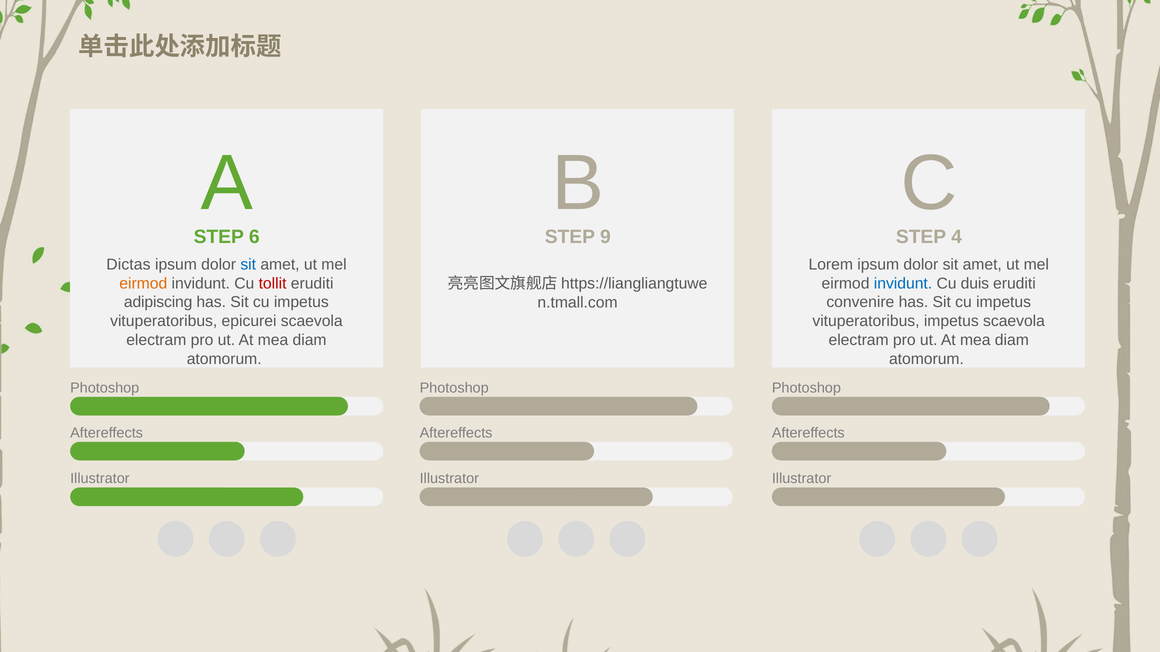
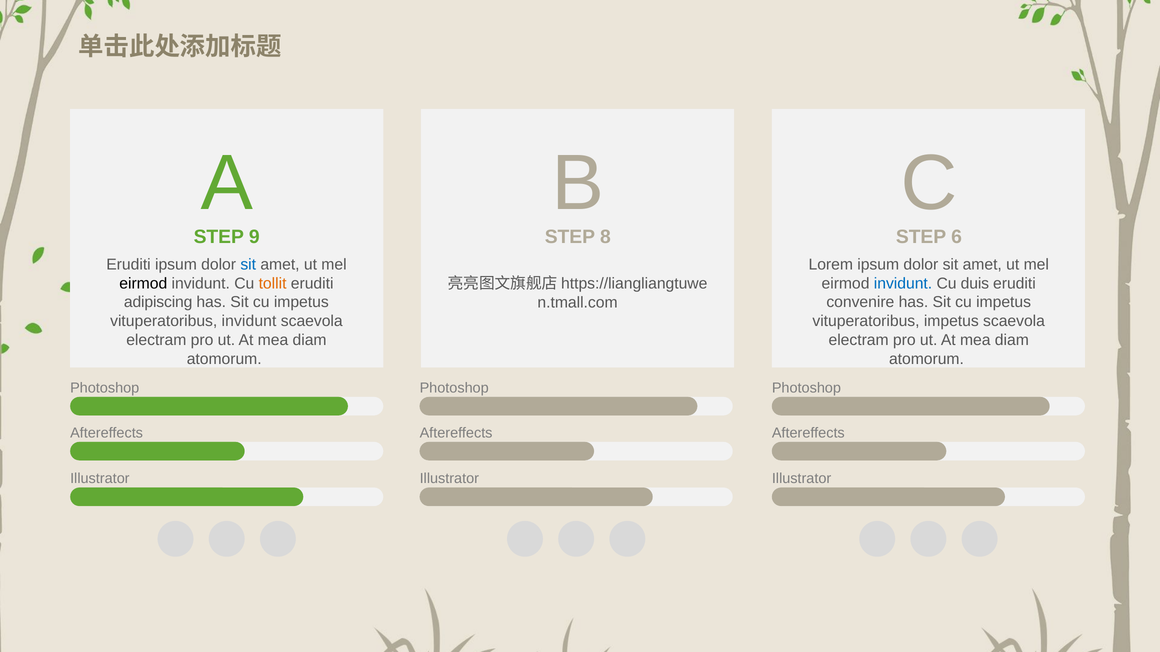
6: 6 -> 9
9: 9 -> 8
4: 4 -> 6
Dictas at (128, 265): Dictas -> Eruditi
eirmod at (143, 284) colour: orange -> black
tollit colour: red -> orange
vituperatoribus epicurei: epicurei -> invidunt
